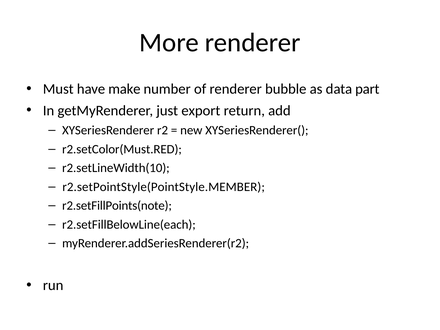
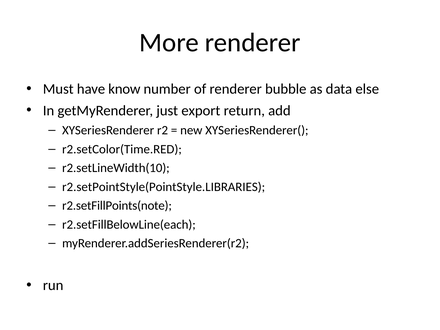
make: make -> know
part: part -> else
r2.setColor(Must.RED: r2.setColor(Must.RED -> r2.setColor(Time.RED
r2.setPointStyle(PointStyle.MEMBER: r2.setPointStyle(PointStyle.MEMBER -> r2.setPointStyle(PointStyle.LIBRARIES
